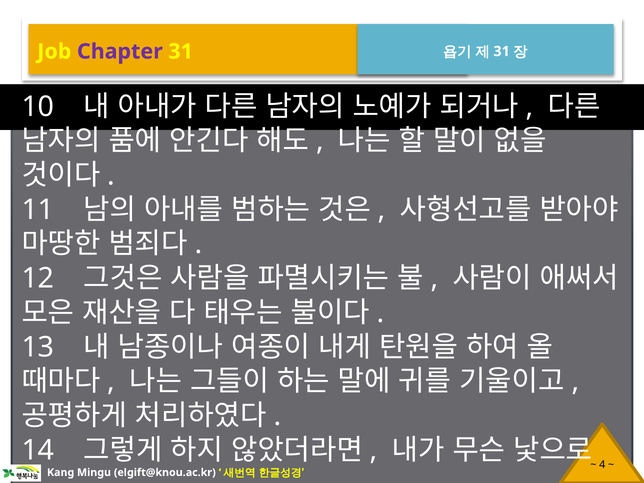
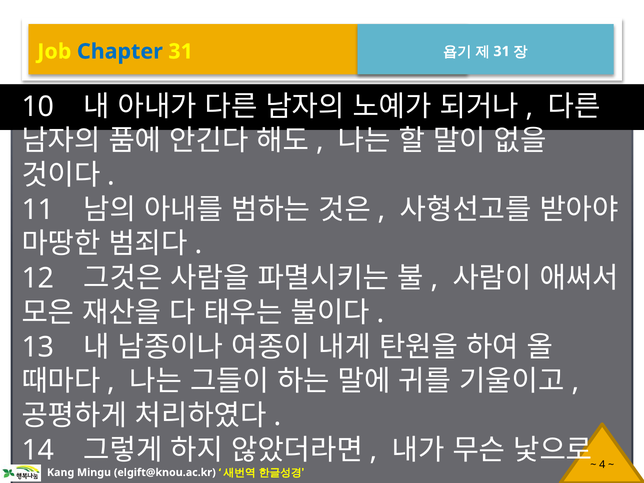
Chapter colour: purple -> blue
